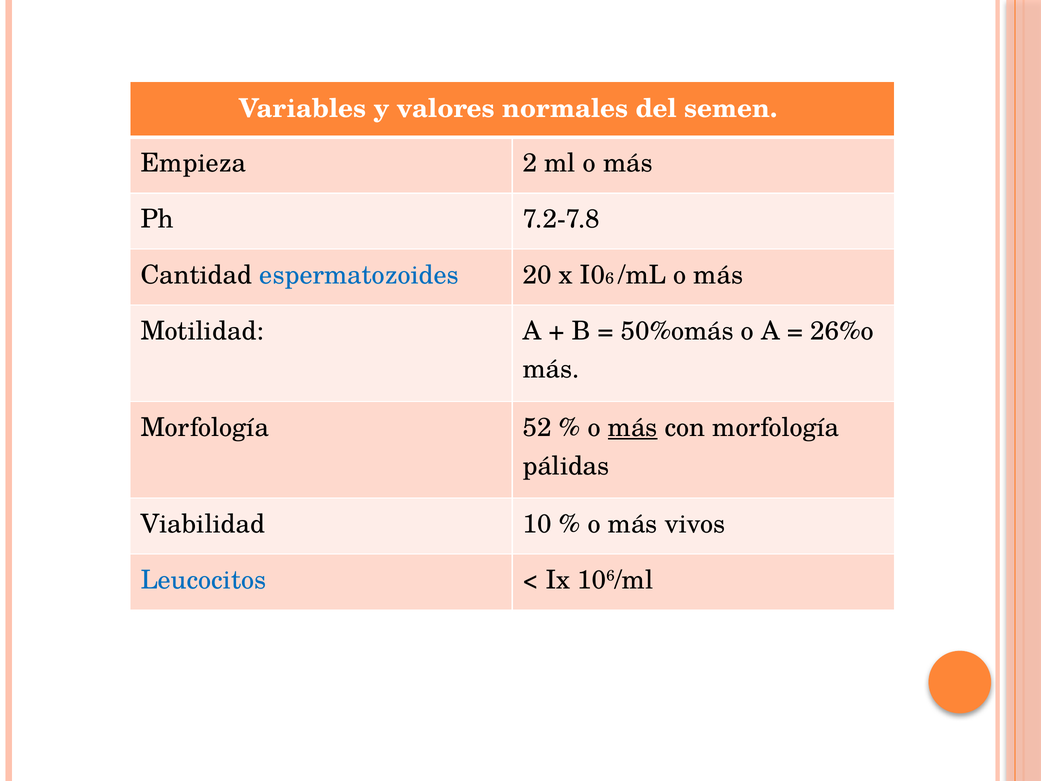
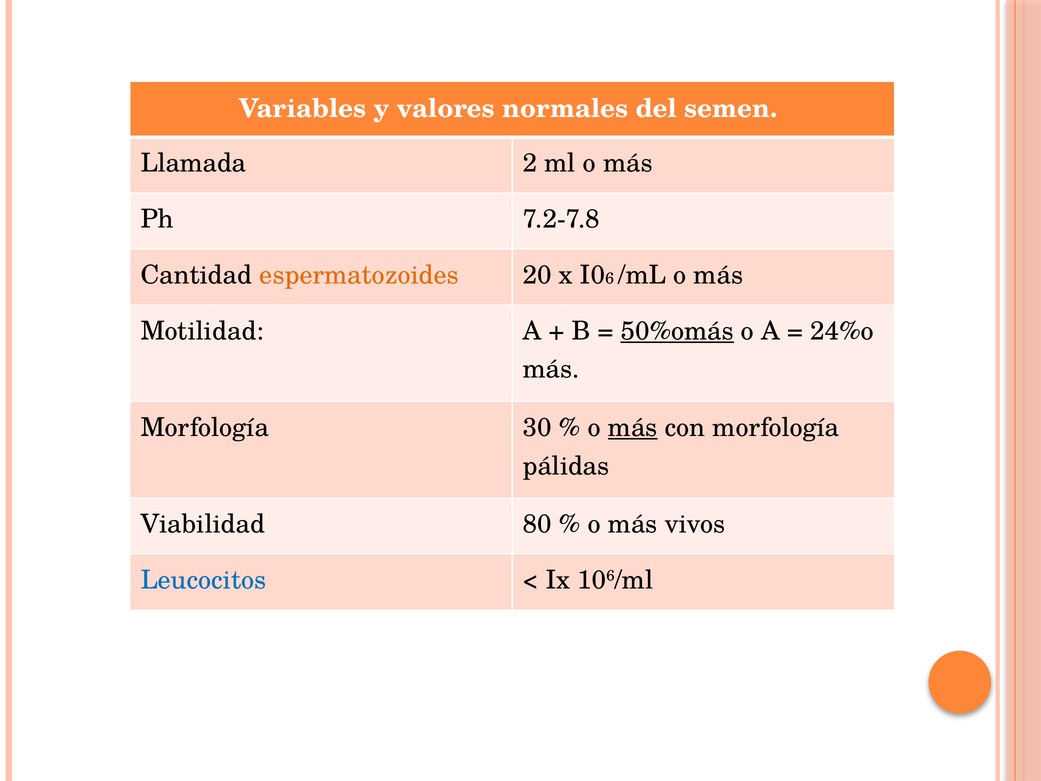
Empieza: Empieza -> Llamada
espermatozoides colour: blue -> orange
50%omás underline: none -> present
26%o: 26%o -> 24%o
52: 52 -> 30
10: 10 -> 80
